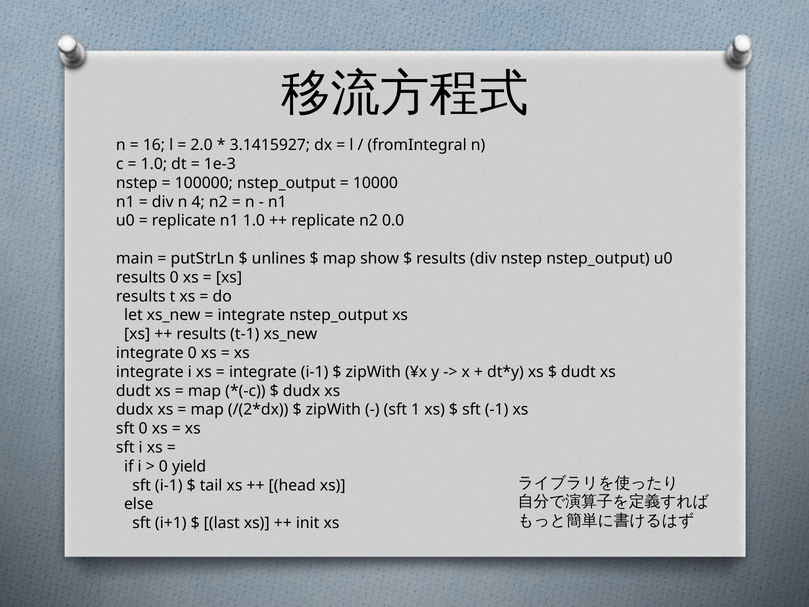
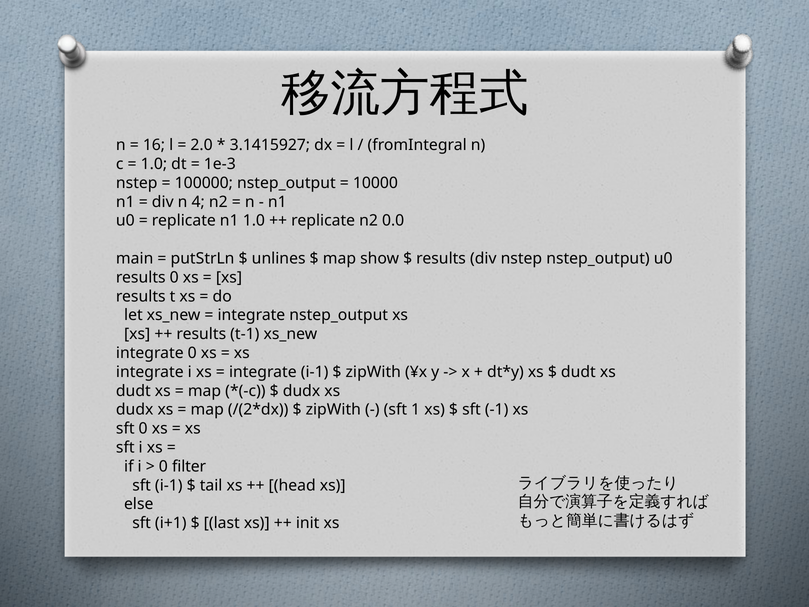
yield: yield -> filter
